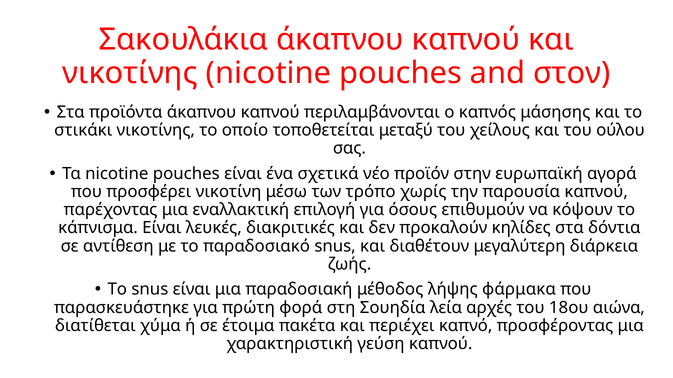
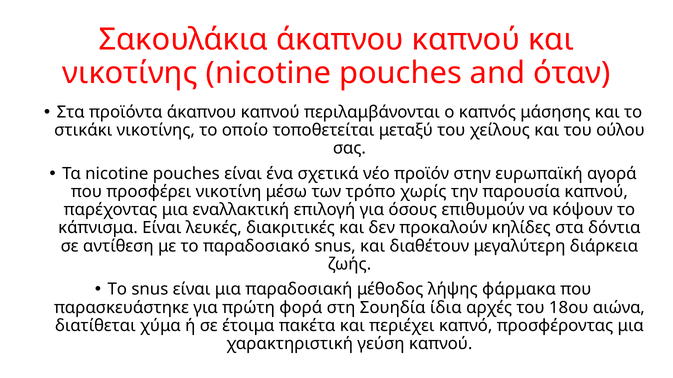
στον: στον -> όταν
λεία: λεία -> ίδια
